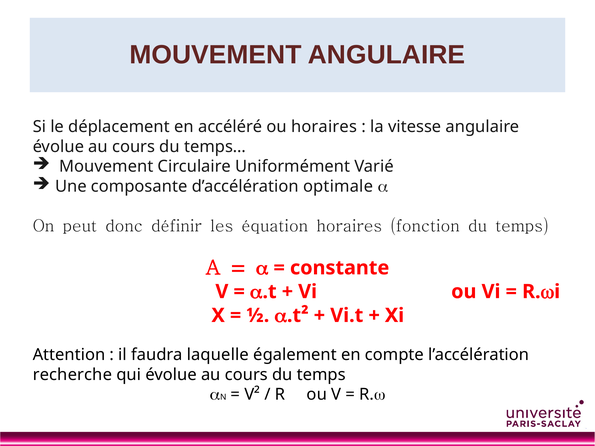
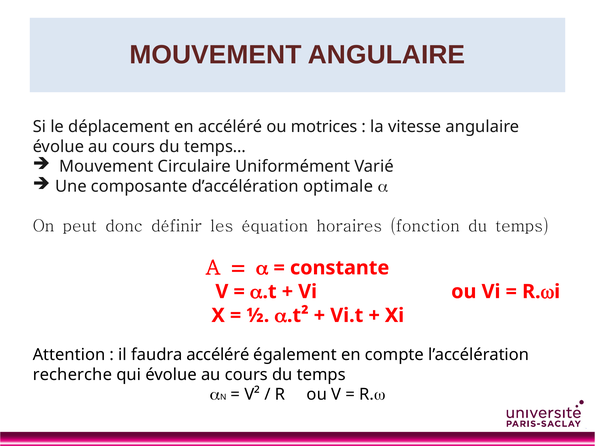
ou horaires: horaires -> motrices
faudra laquelle: laquelle -> accéléré
